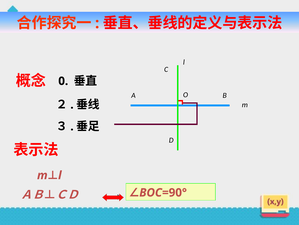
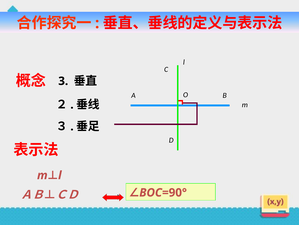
0: 0 -> 3
